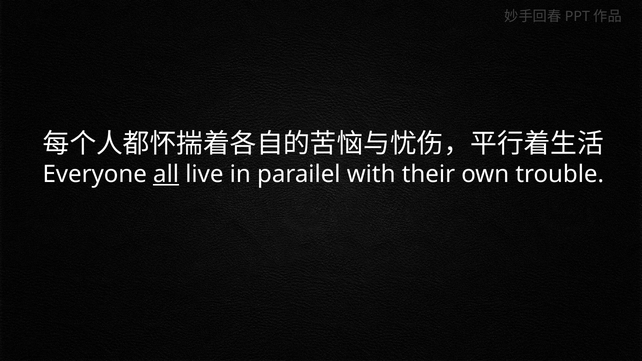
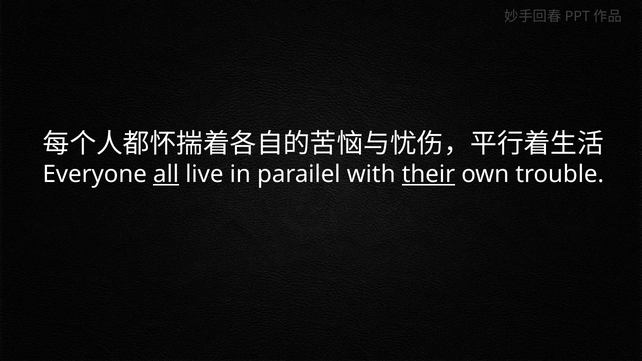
their underline: none -> present
